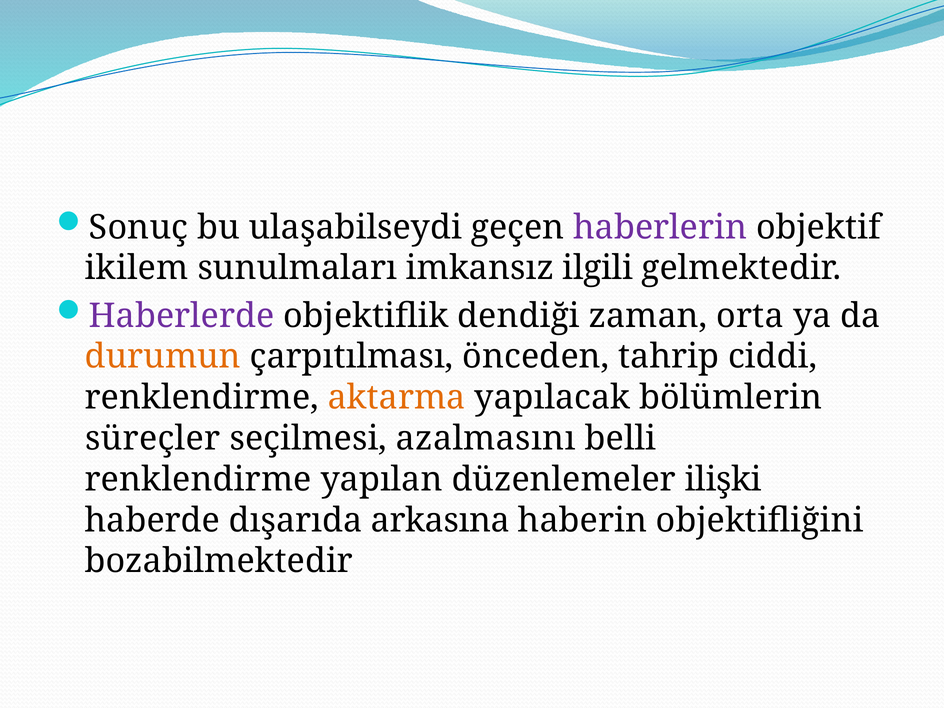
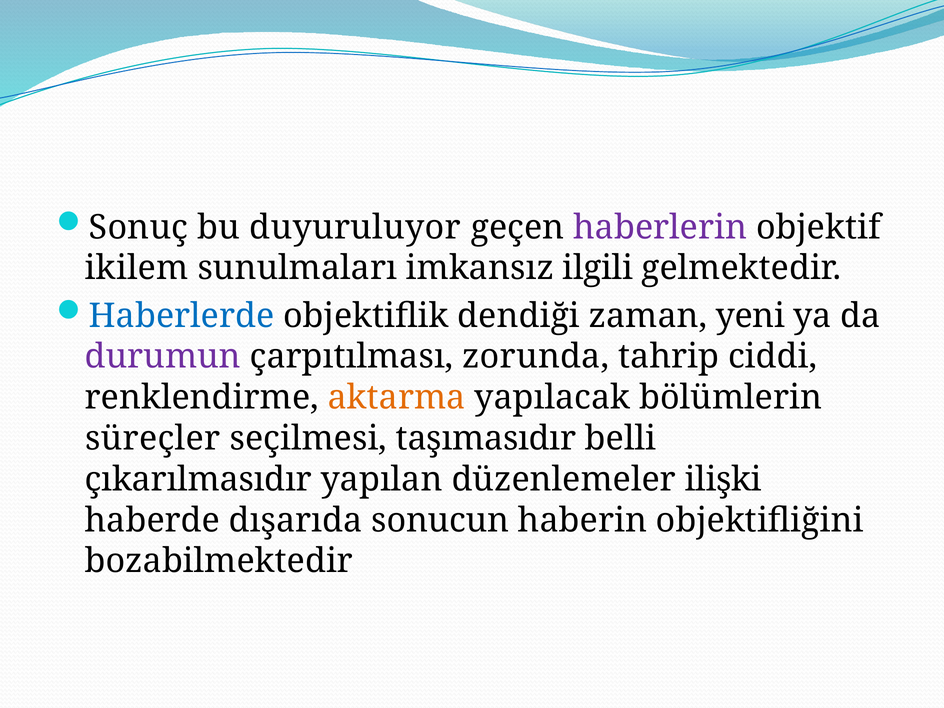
ulaşabilseydi: ulaşabilseydi -> duyuruluyor
Haberlerde colour: purple -> blue
orta: orta -> yeni
durumun colour: orange -> purple
önceden: önceden -> zorunda
azalmasını: azalmasını -> taşımasıdır
renklendirme at (198, 479): renklendirme -> çıkarılmasıdır
arkasına: arkasına -> sonucun
